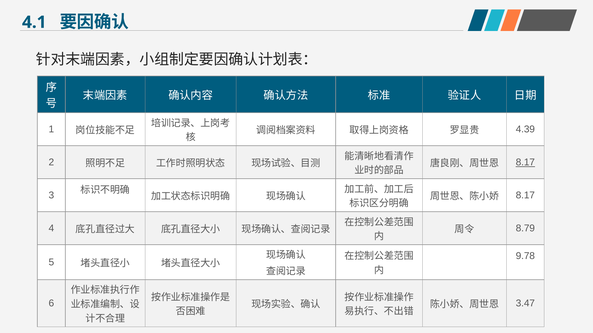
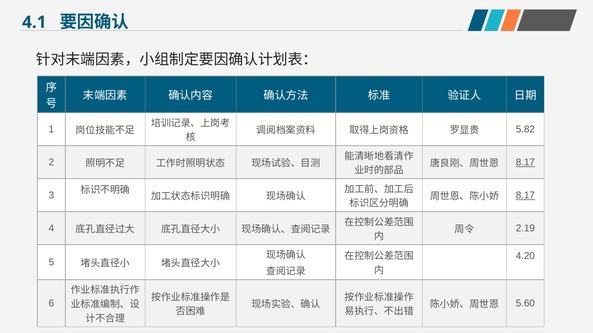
4.39: 4.39 -> 5.82
8.17 at (525, 196) underline: none -> present
8.79: 8.79 -> 2.19
9.78: 9.78 -> 4.20
3.47: 3.47 -> 5.60
